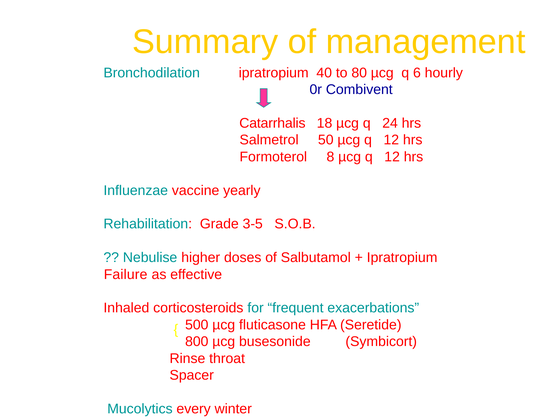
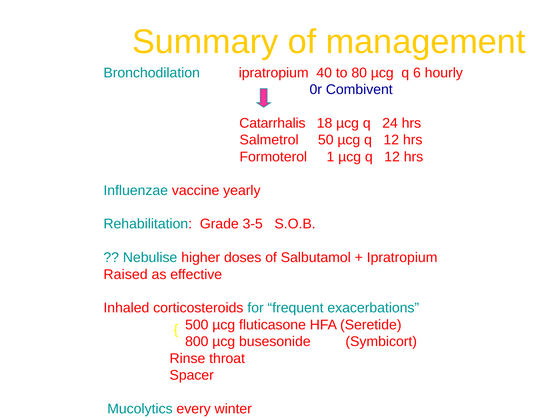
8: 8 -> 1
Failure: Failure -> Raised
